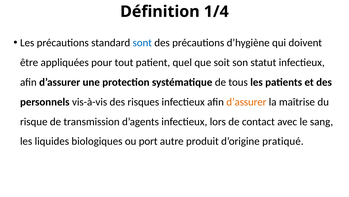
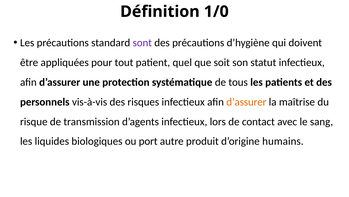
1/4: 1/4 -> 1/0
sont colour: blue -> purple
pratiqué: pratiqué -> humains
